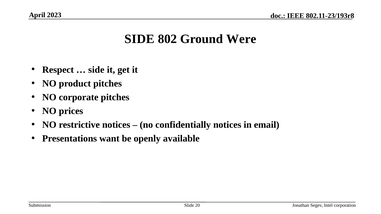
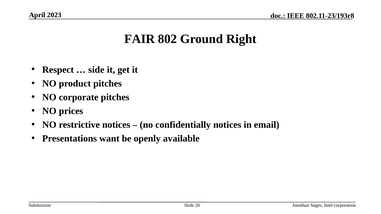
SIDE at (139, 39): SIDE -> FAIR
Were: Were -> Right
